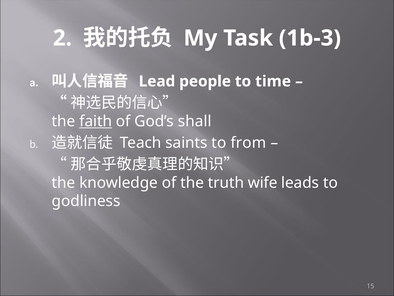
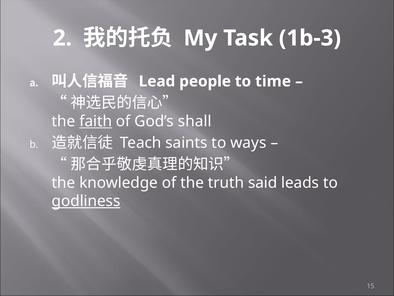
from: from -> ways
wife: wife -> said
godliness underline: none -> present
